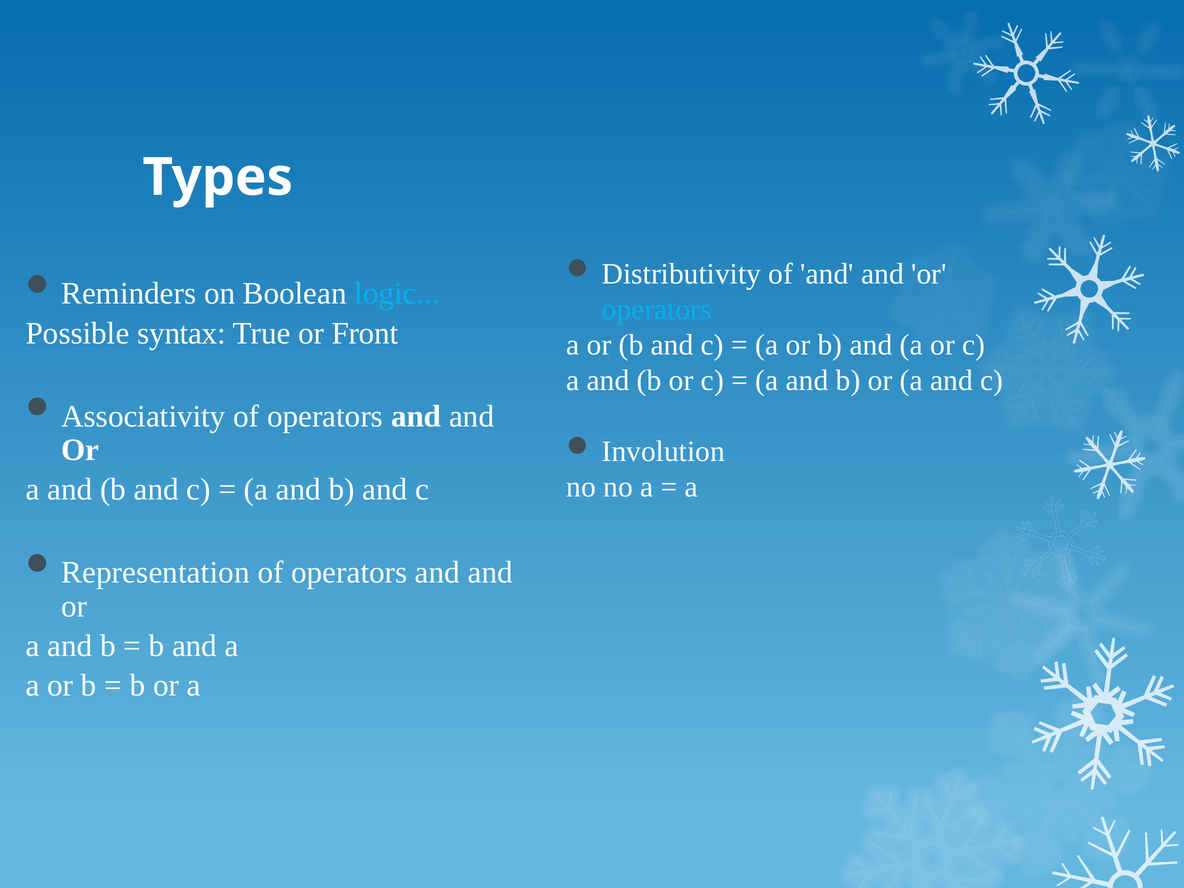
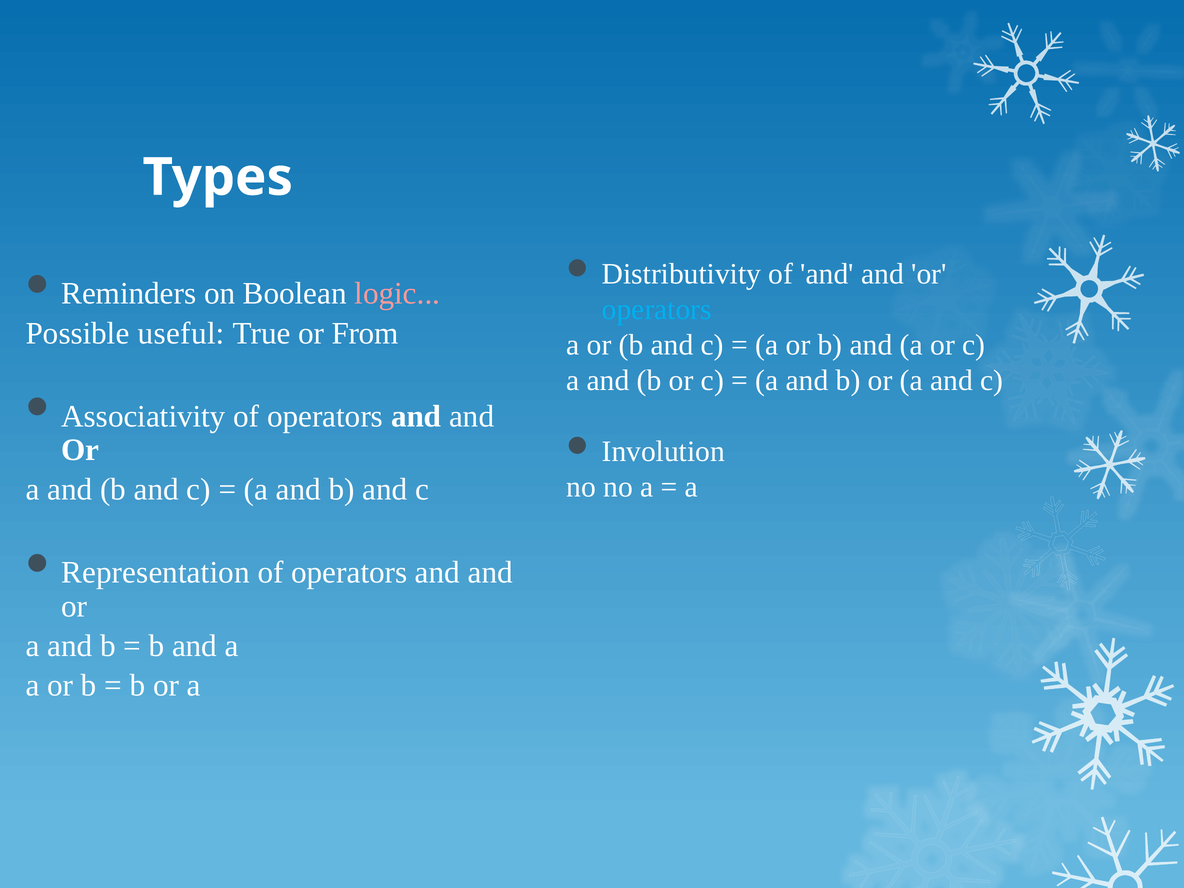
logic colour: light blue -> pink
syntax: syntax -> useful
Front: Front -> From
